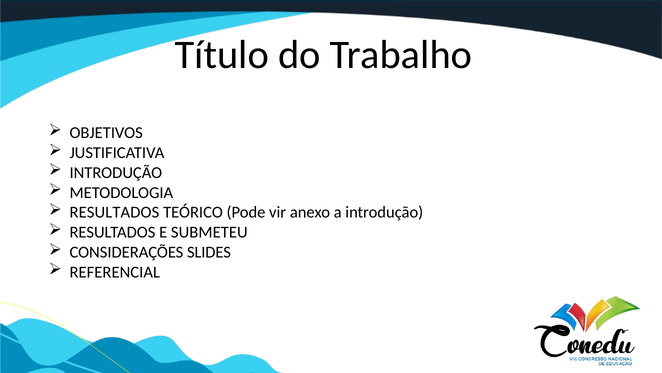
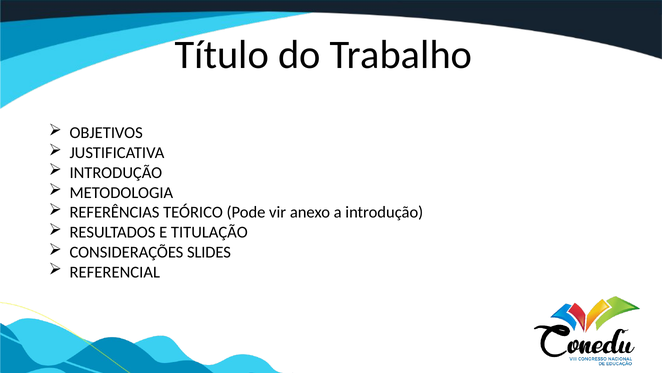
RESULTADOS at (114, 212): RESULTADOS -> REFERÊNCIAS
SUBMETEU: SUBMETEU -> TITULAÇÃO
